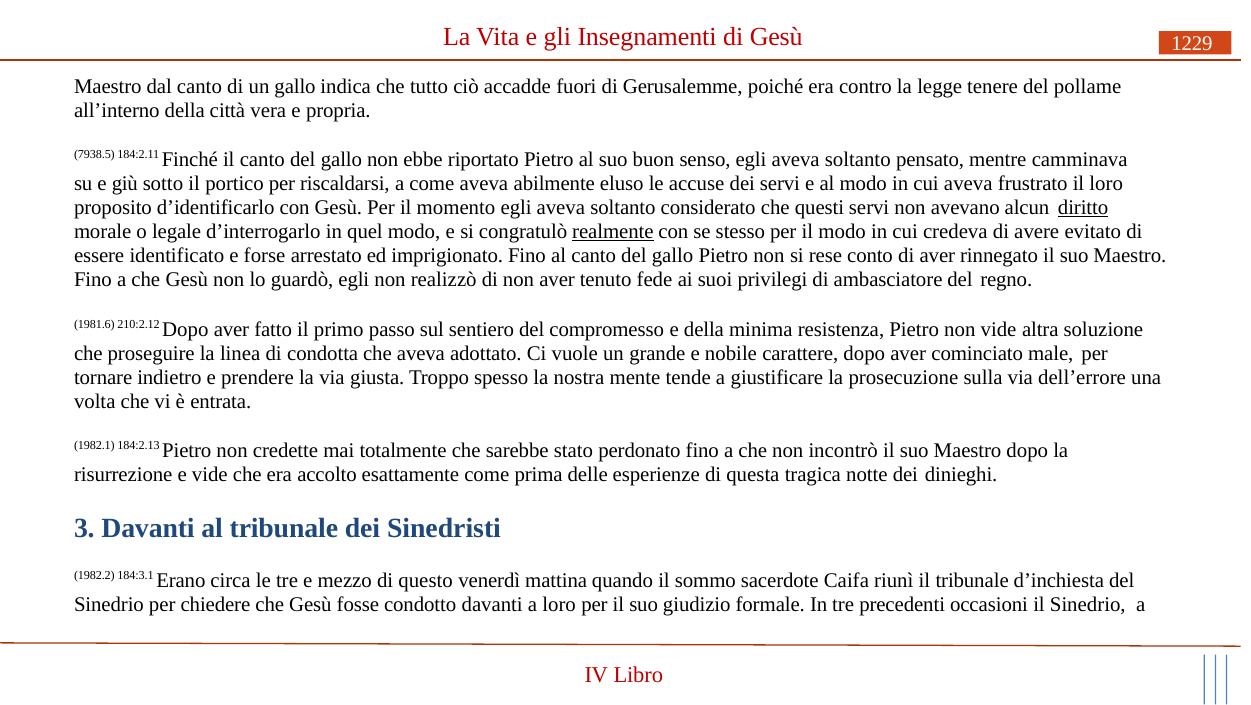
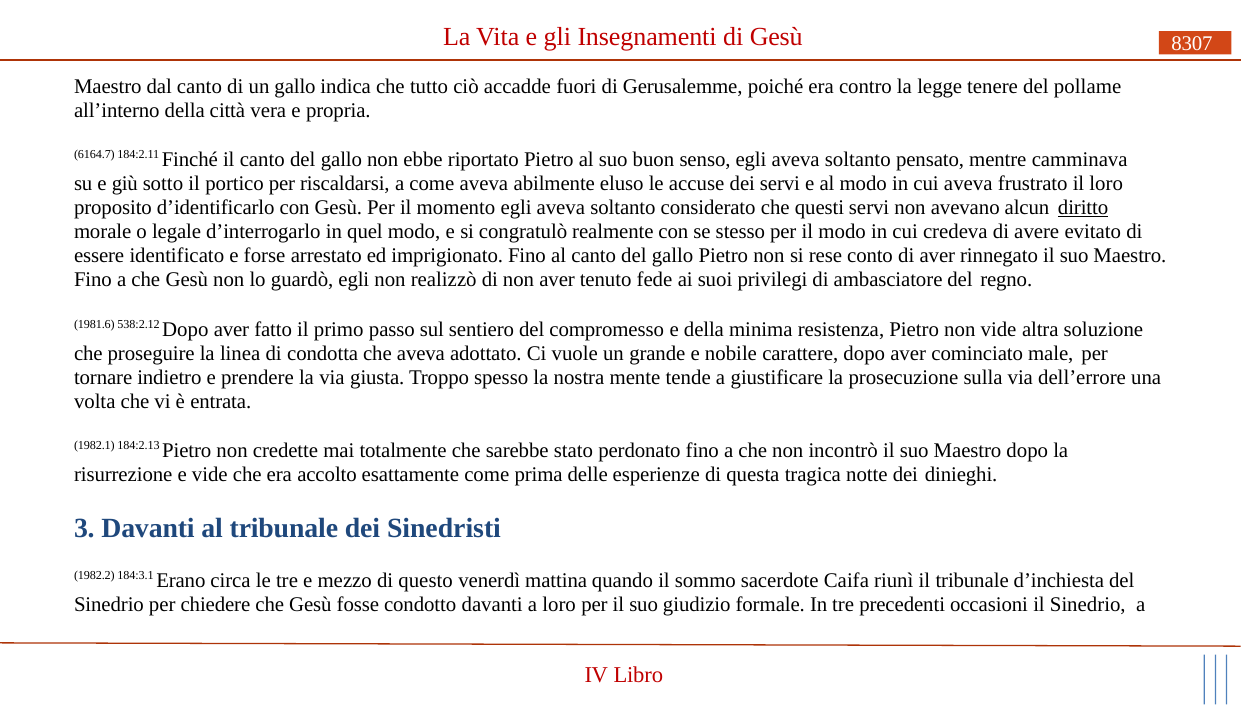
1229: 1229 -> 8307
7938.5: 7938.5 -> 6164.7
realmente underline: present -> none
210:2.12: 210:2.12 -> 538:2.12
